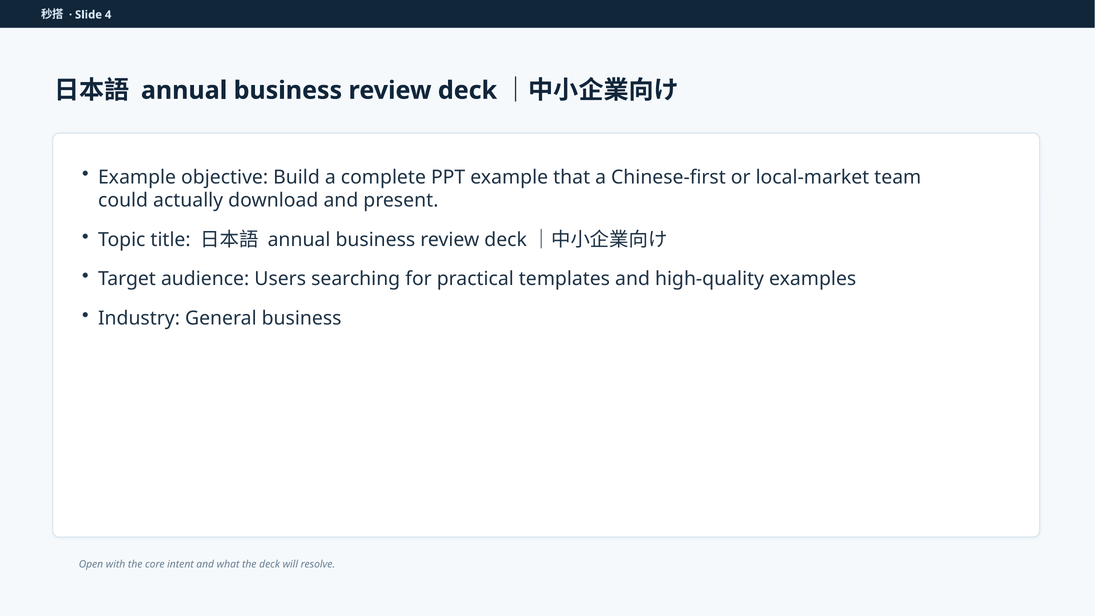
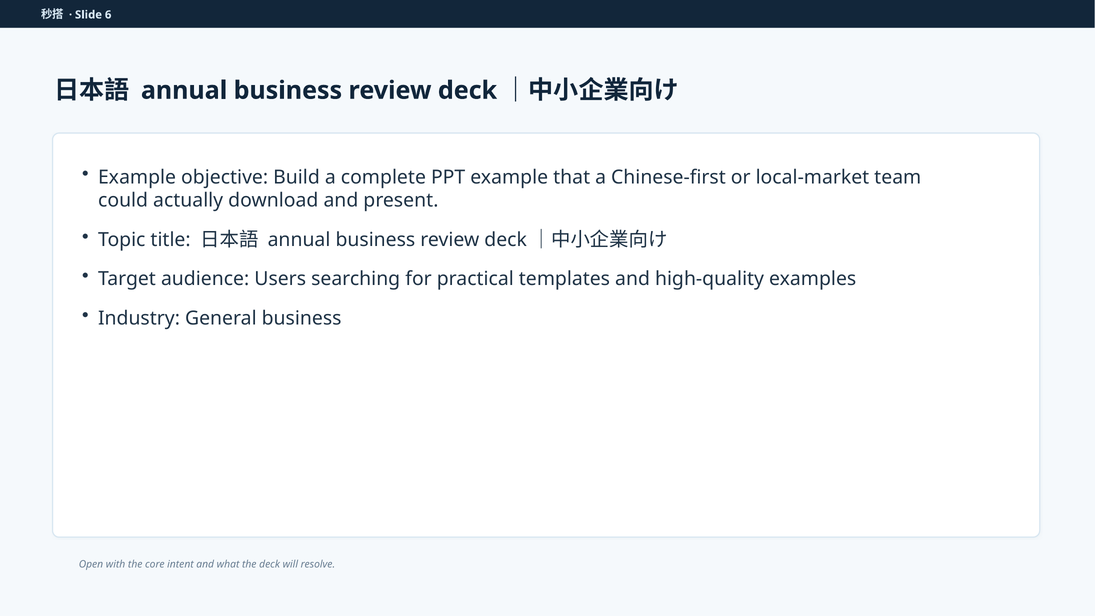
4: 4 -> 6
